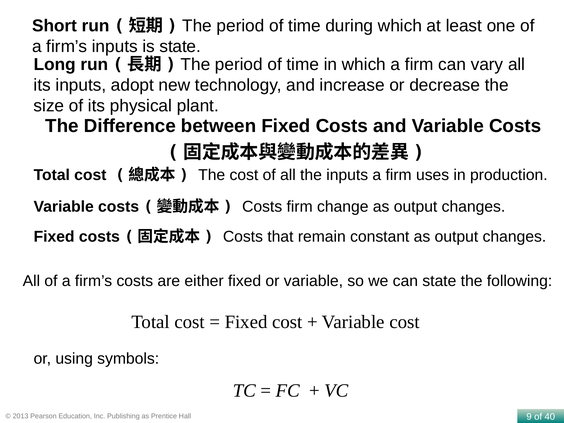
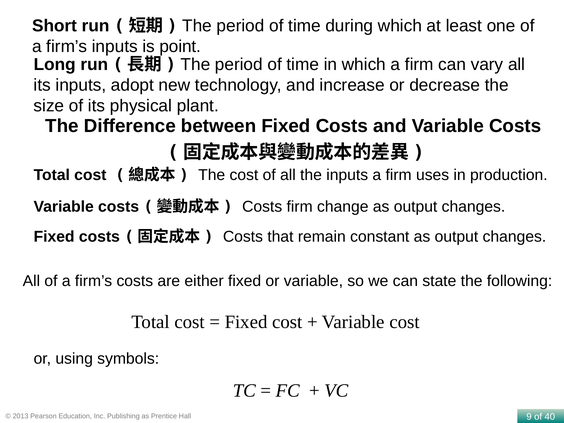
is state: state -> point
